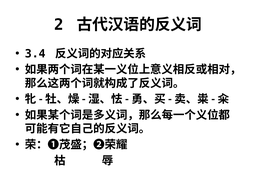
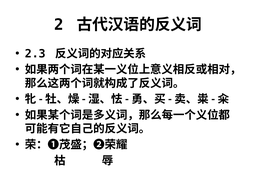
3.4: 3.4 -> 2.3
